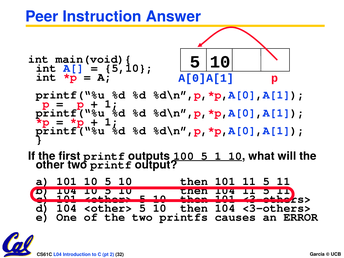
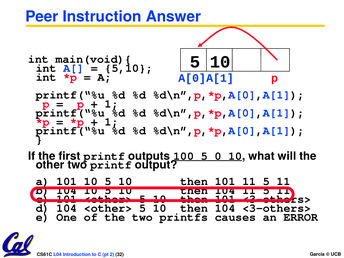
5 1: 1 -> 0
